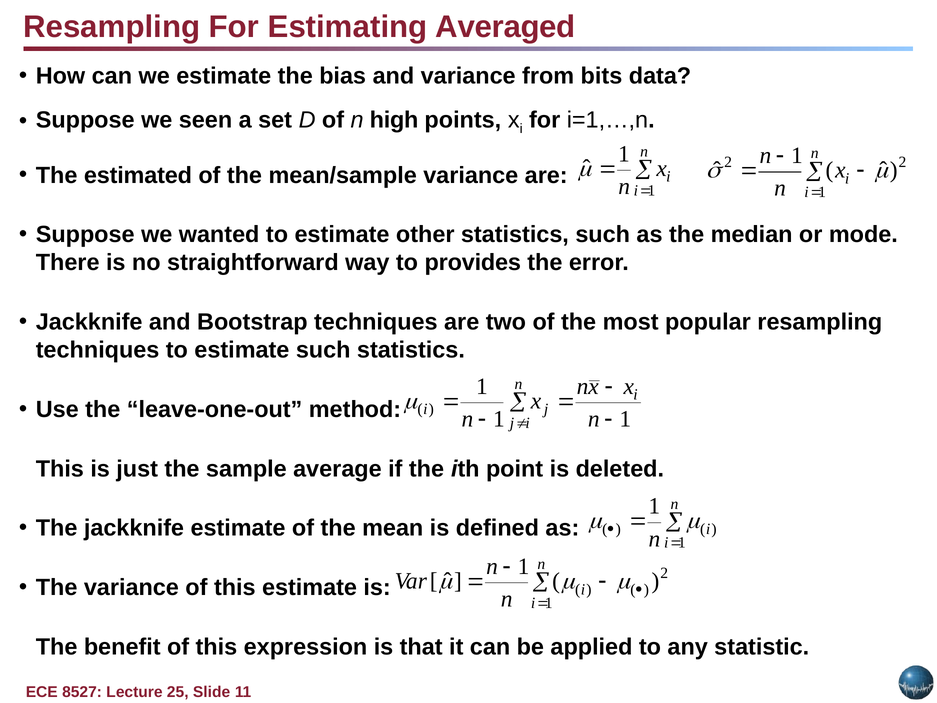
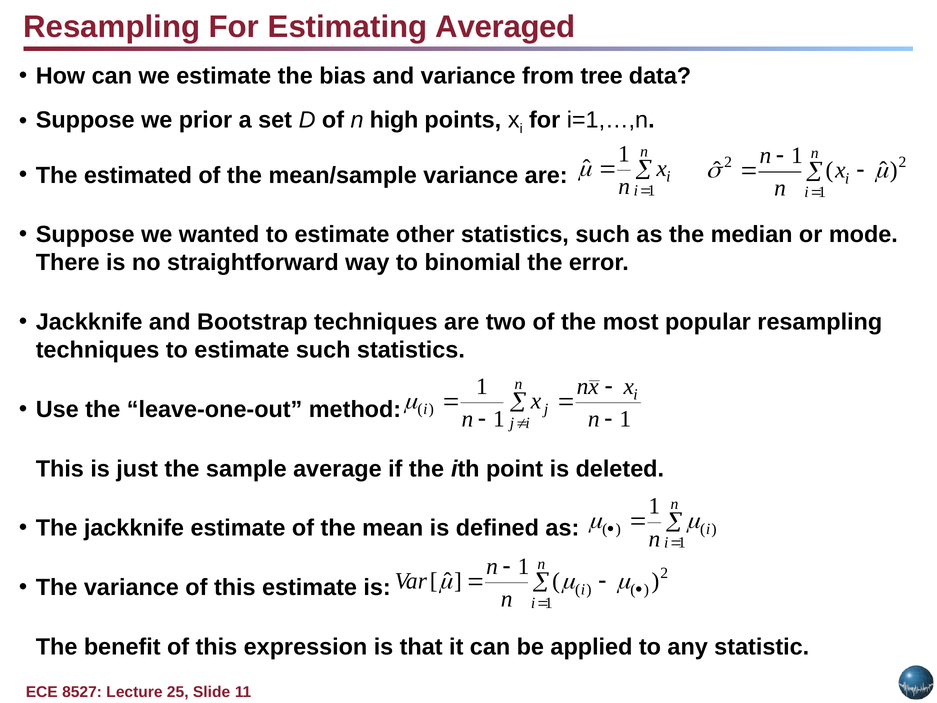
bits: bits -> tree
seen: seen -> prior
provides: provides -> binomial
